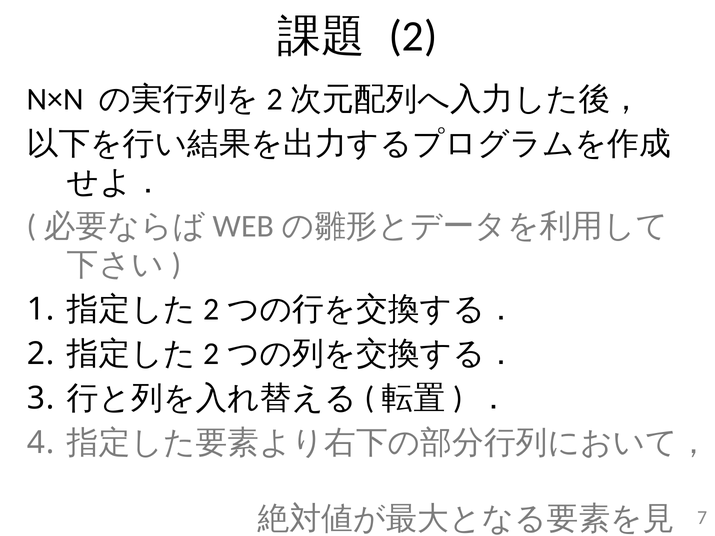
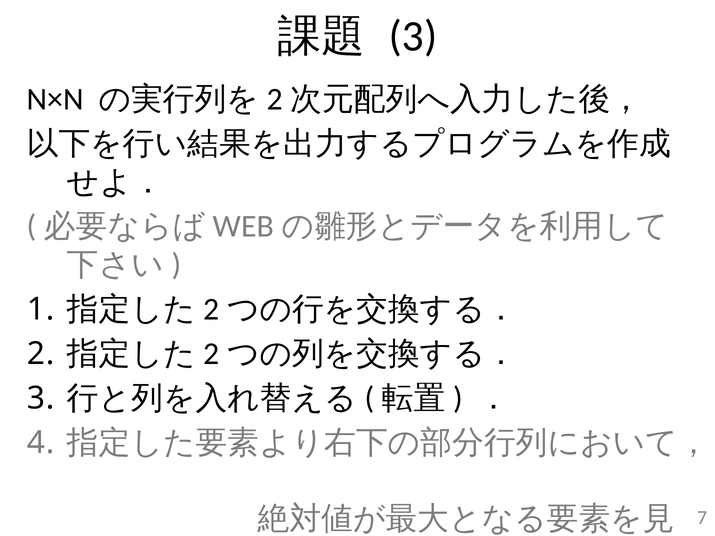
2 at (413, 37): 2 -> 3
